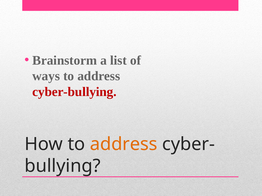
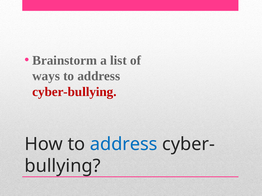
address at (124, 144) colour: orange -> blue
